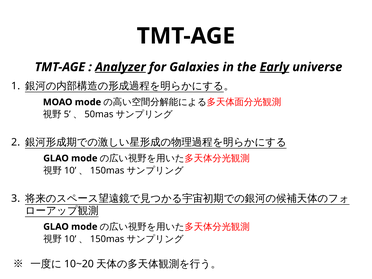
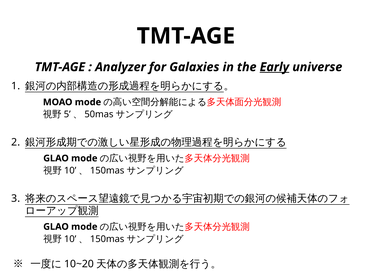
Analyzer underline: present -> none
